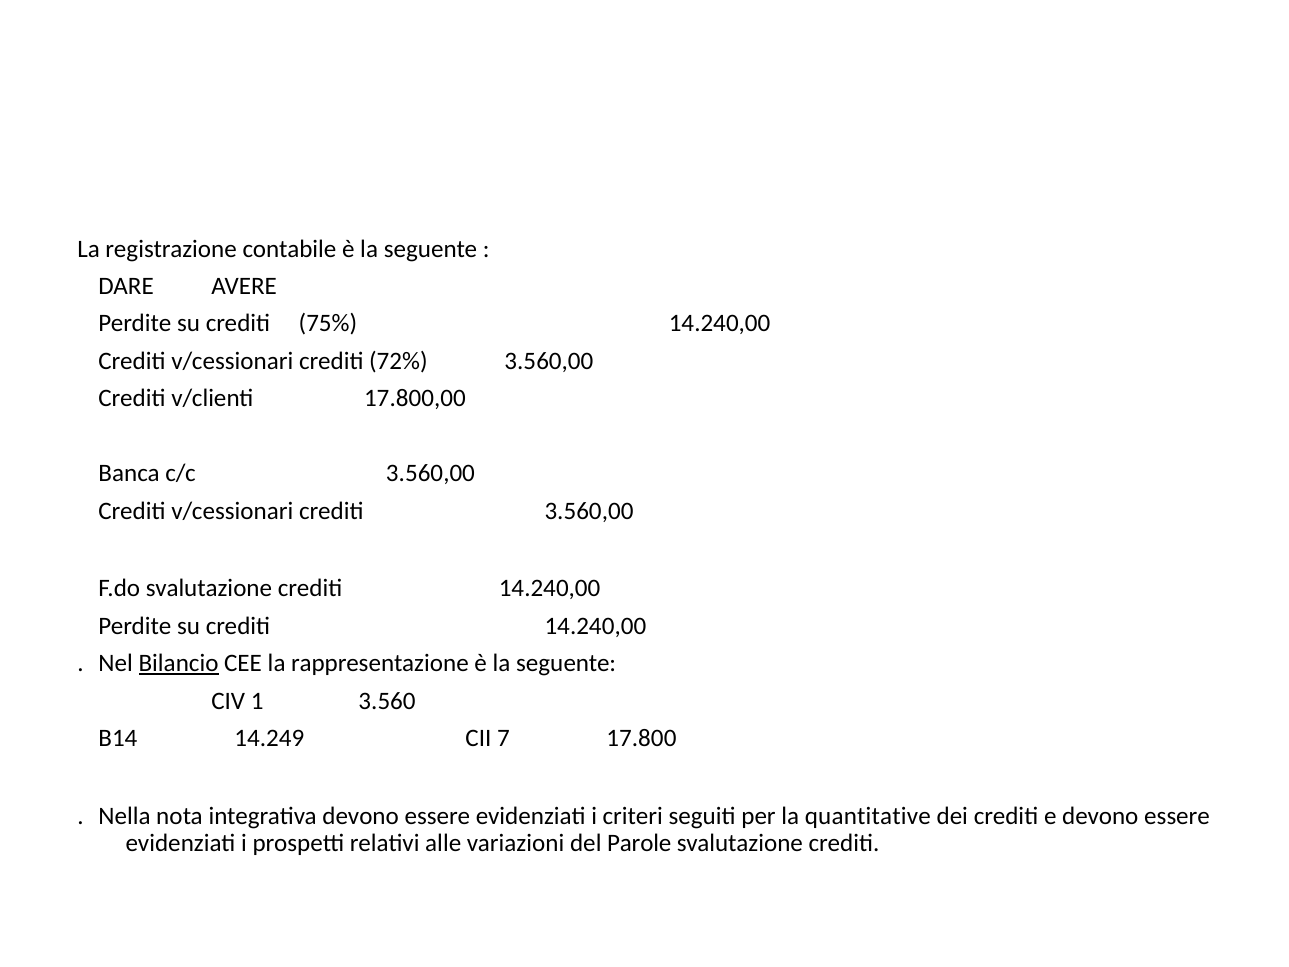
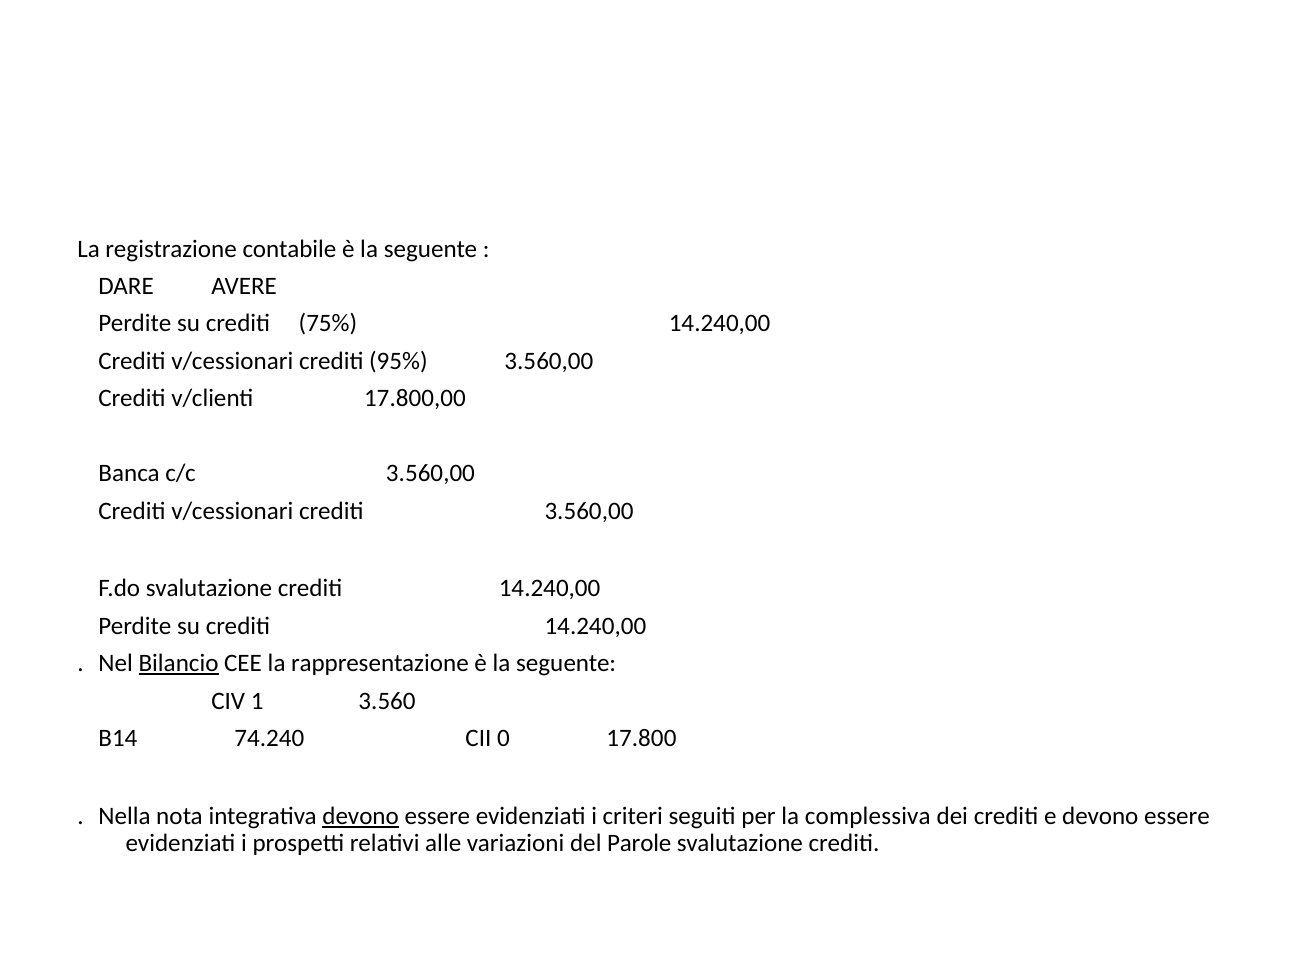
72%: 72% -> 95%
14.249: 14.249 -> 74.240
7: 7 -> 0
devono at (361, 816) underline: none -> present
quantitative: quantitative -> complessiva
